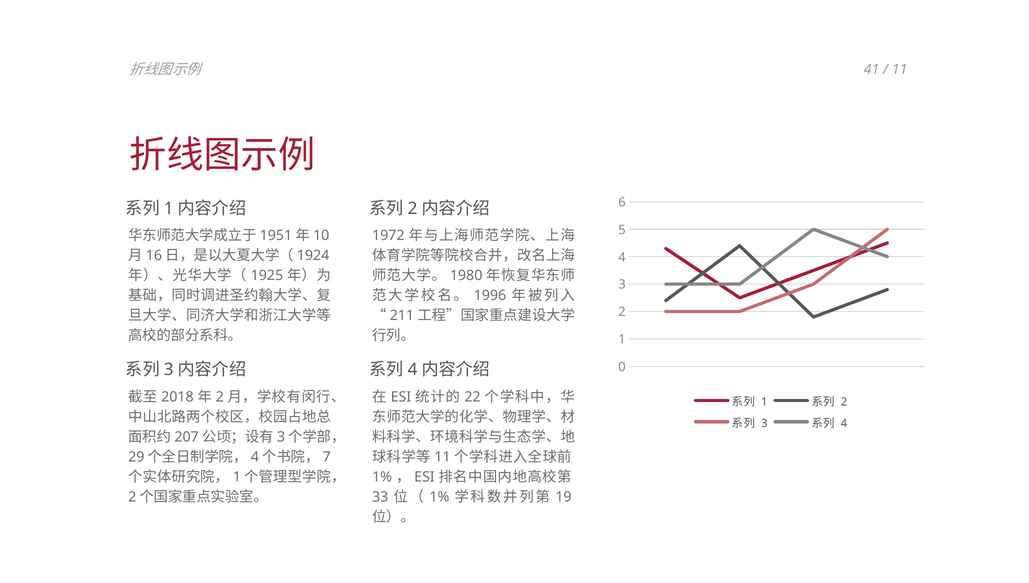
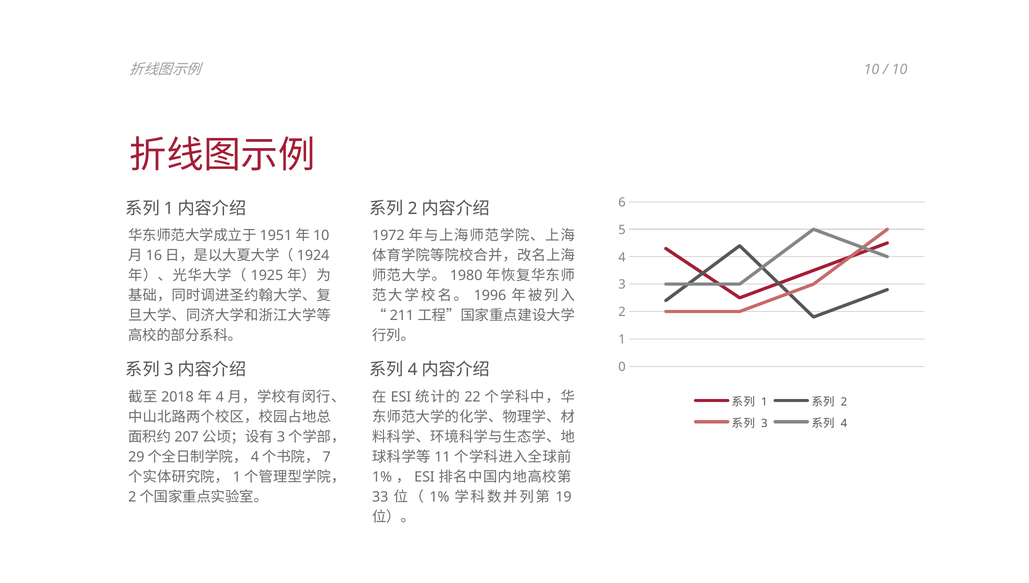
41 at (871, 70): 41 -> 10
11 at (900, 70): 11 -> 10
2 at (220, 397): 2 -> 4
